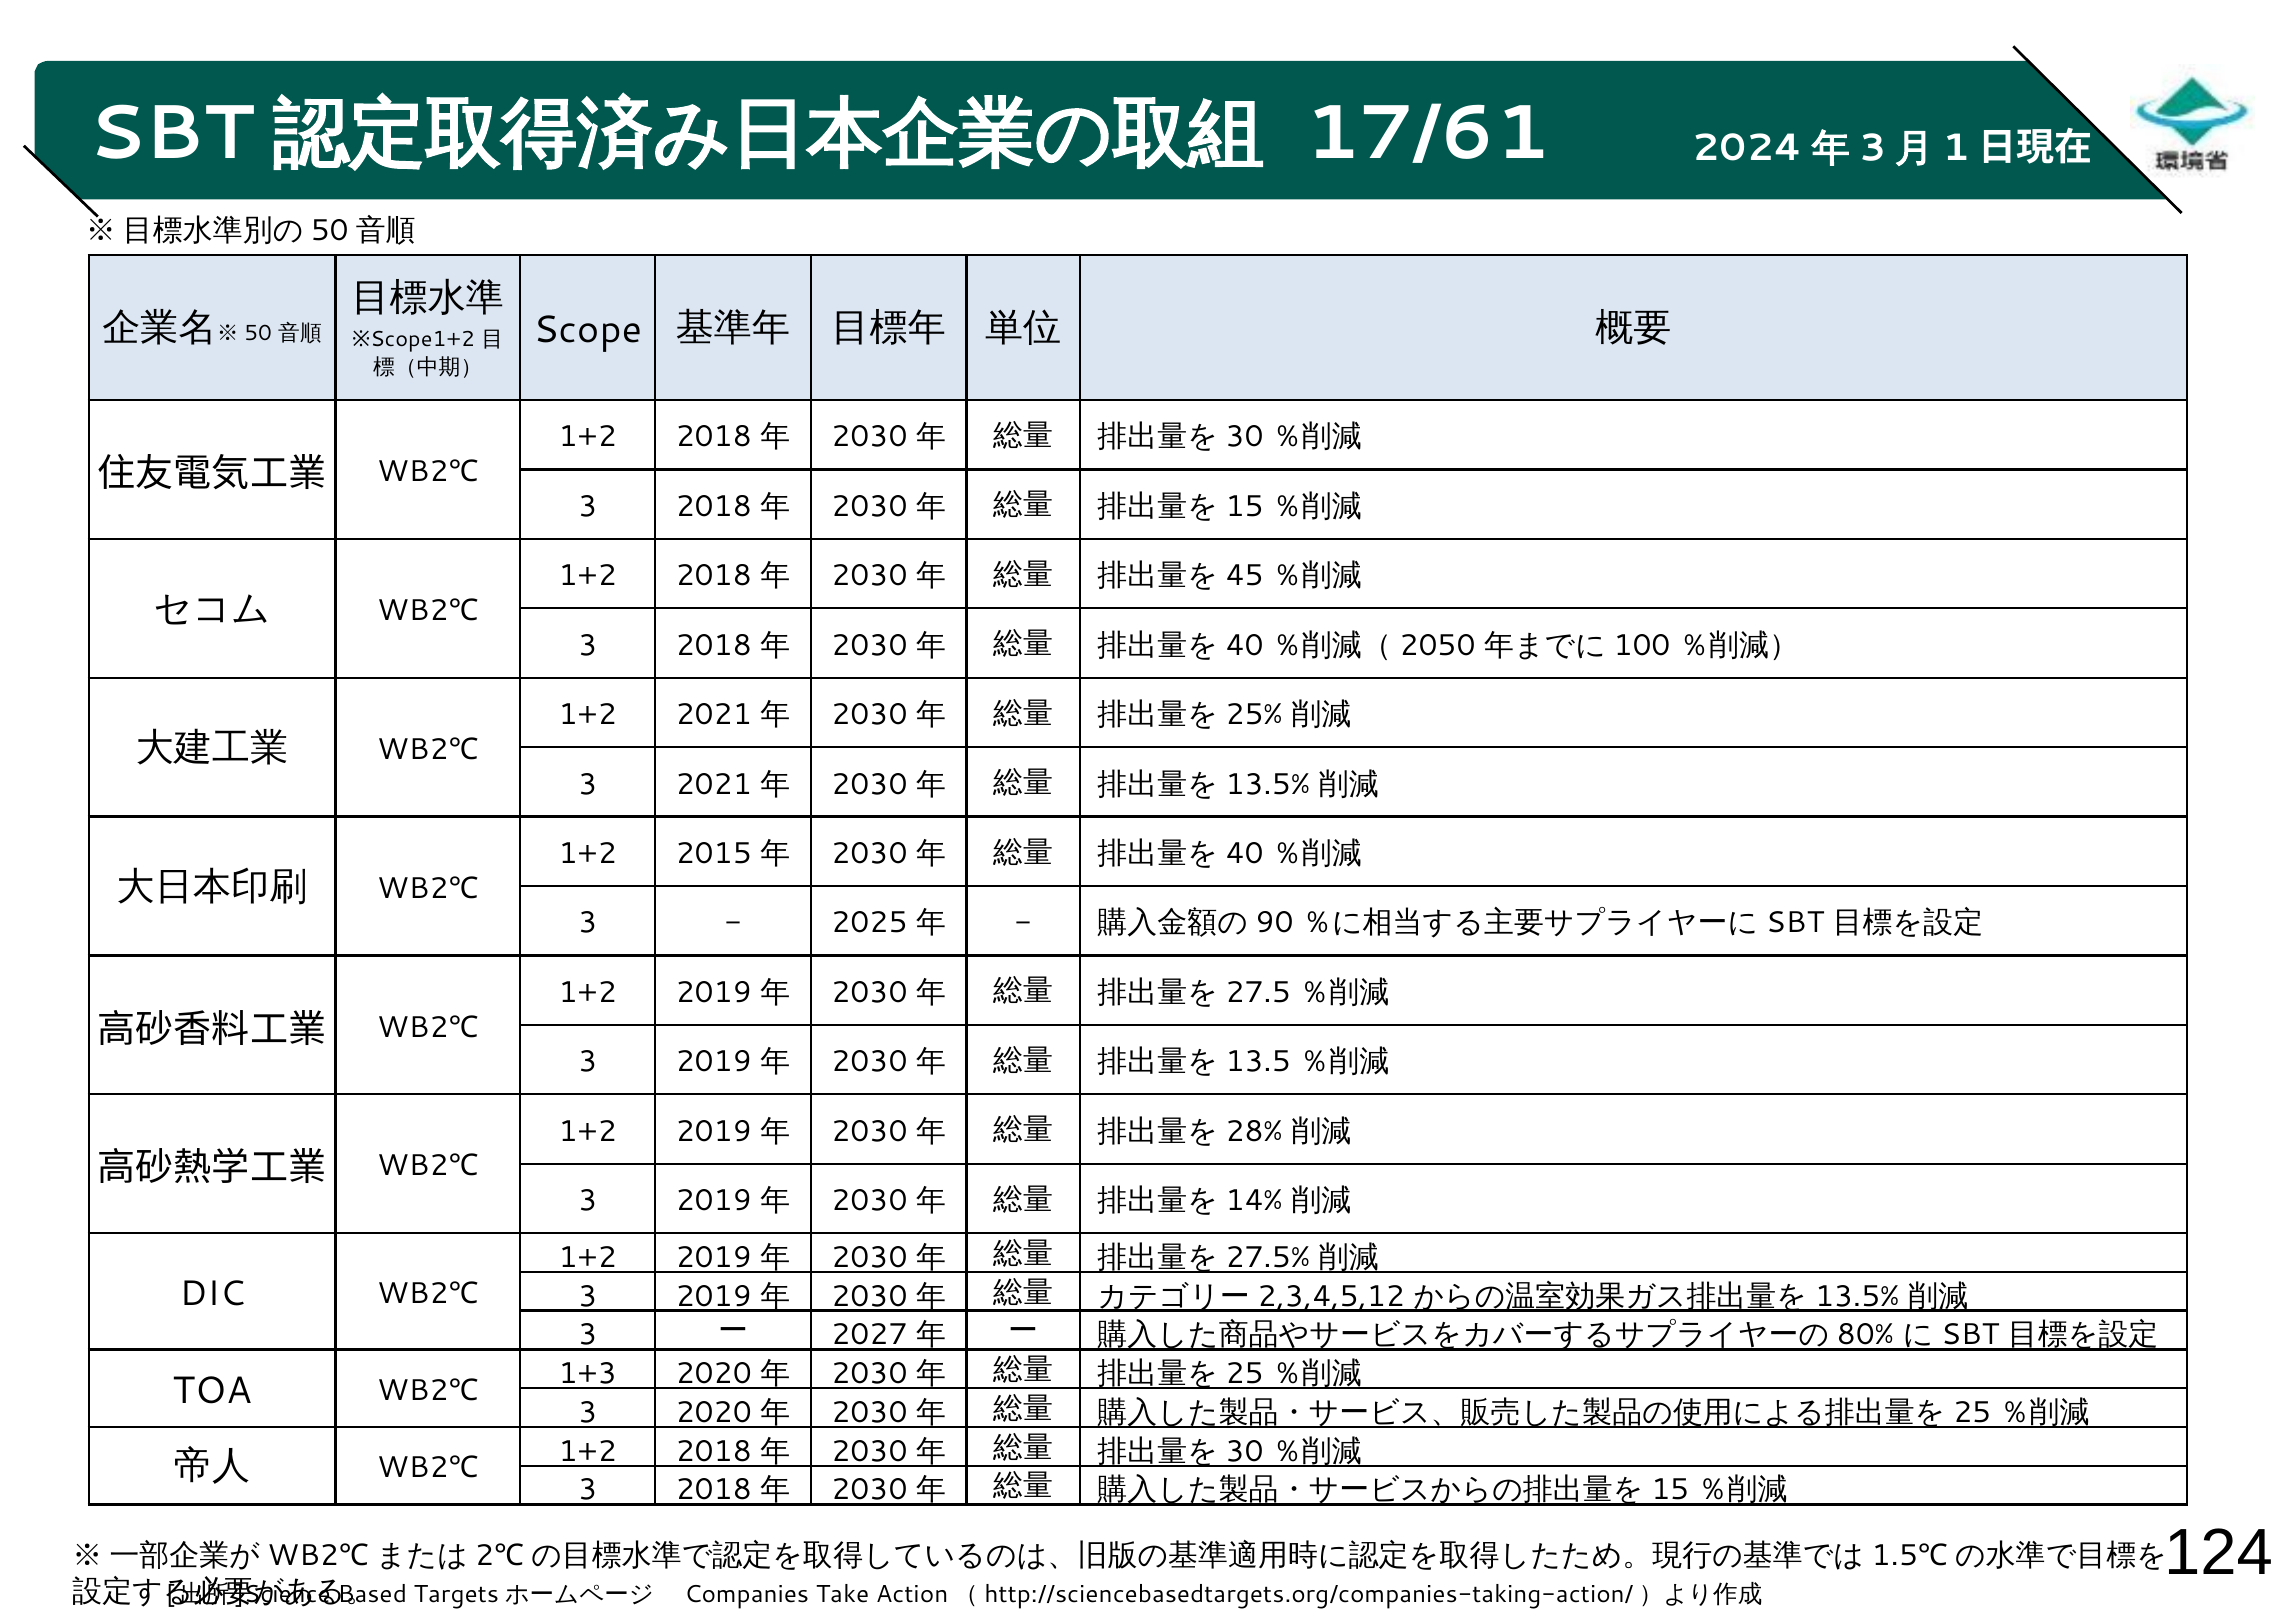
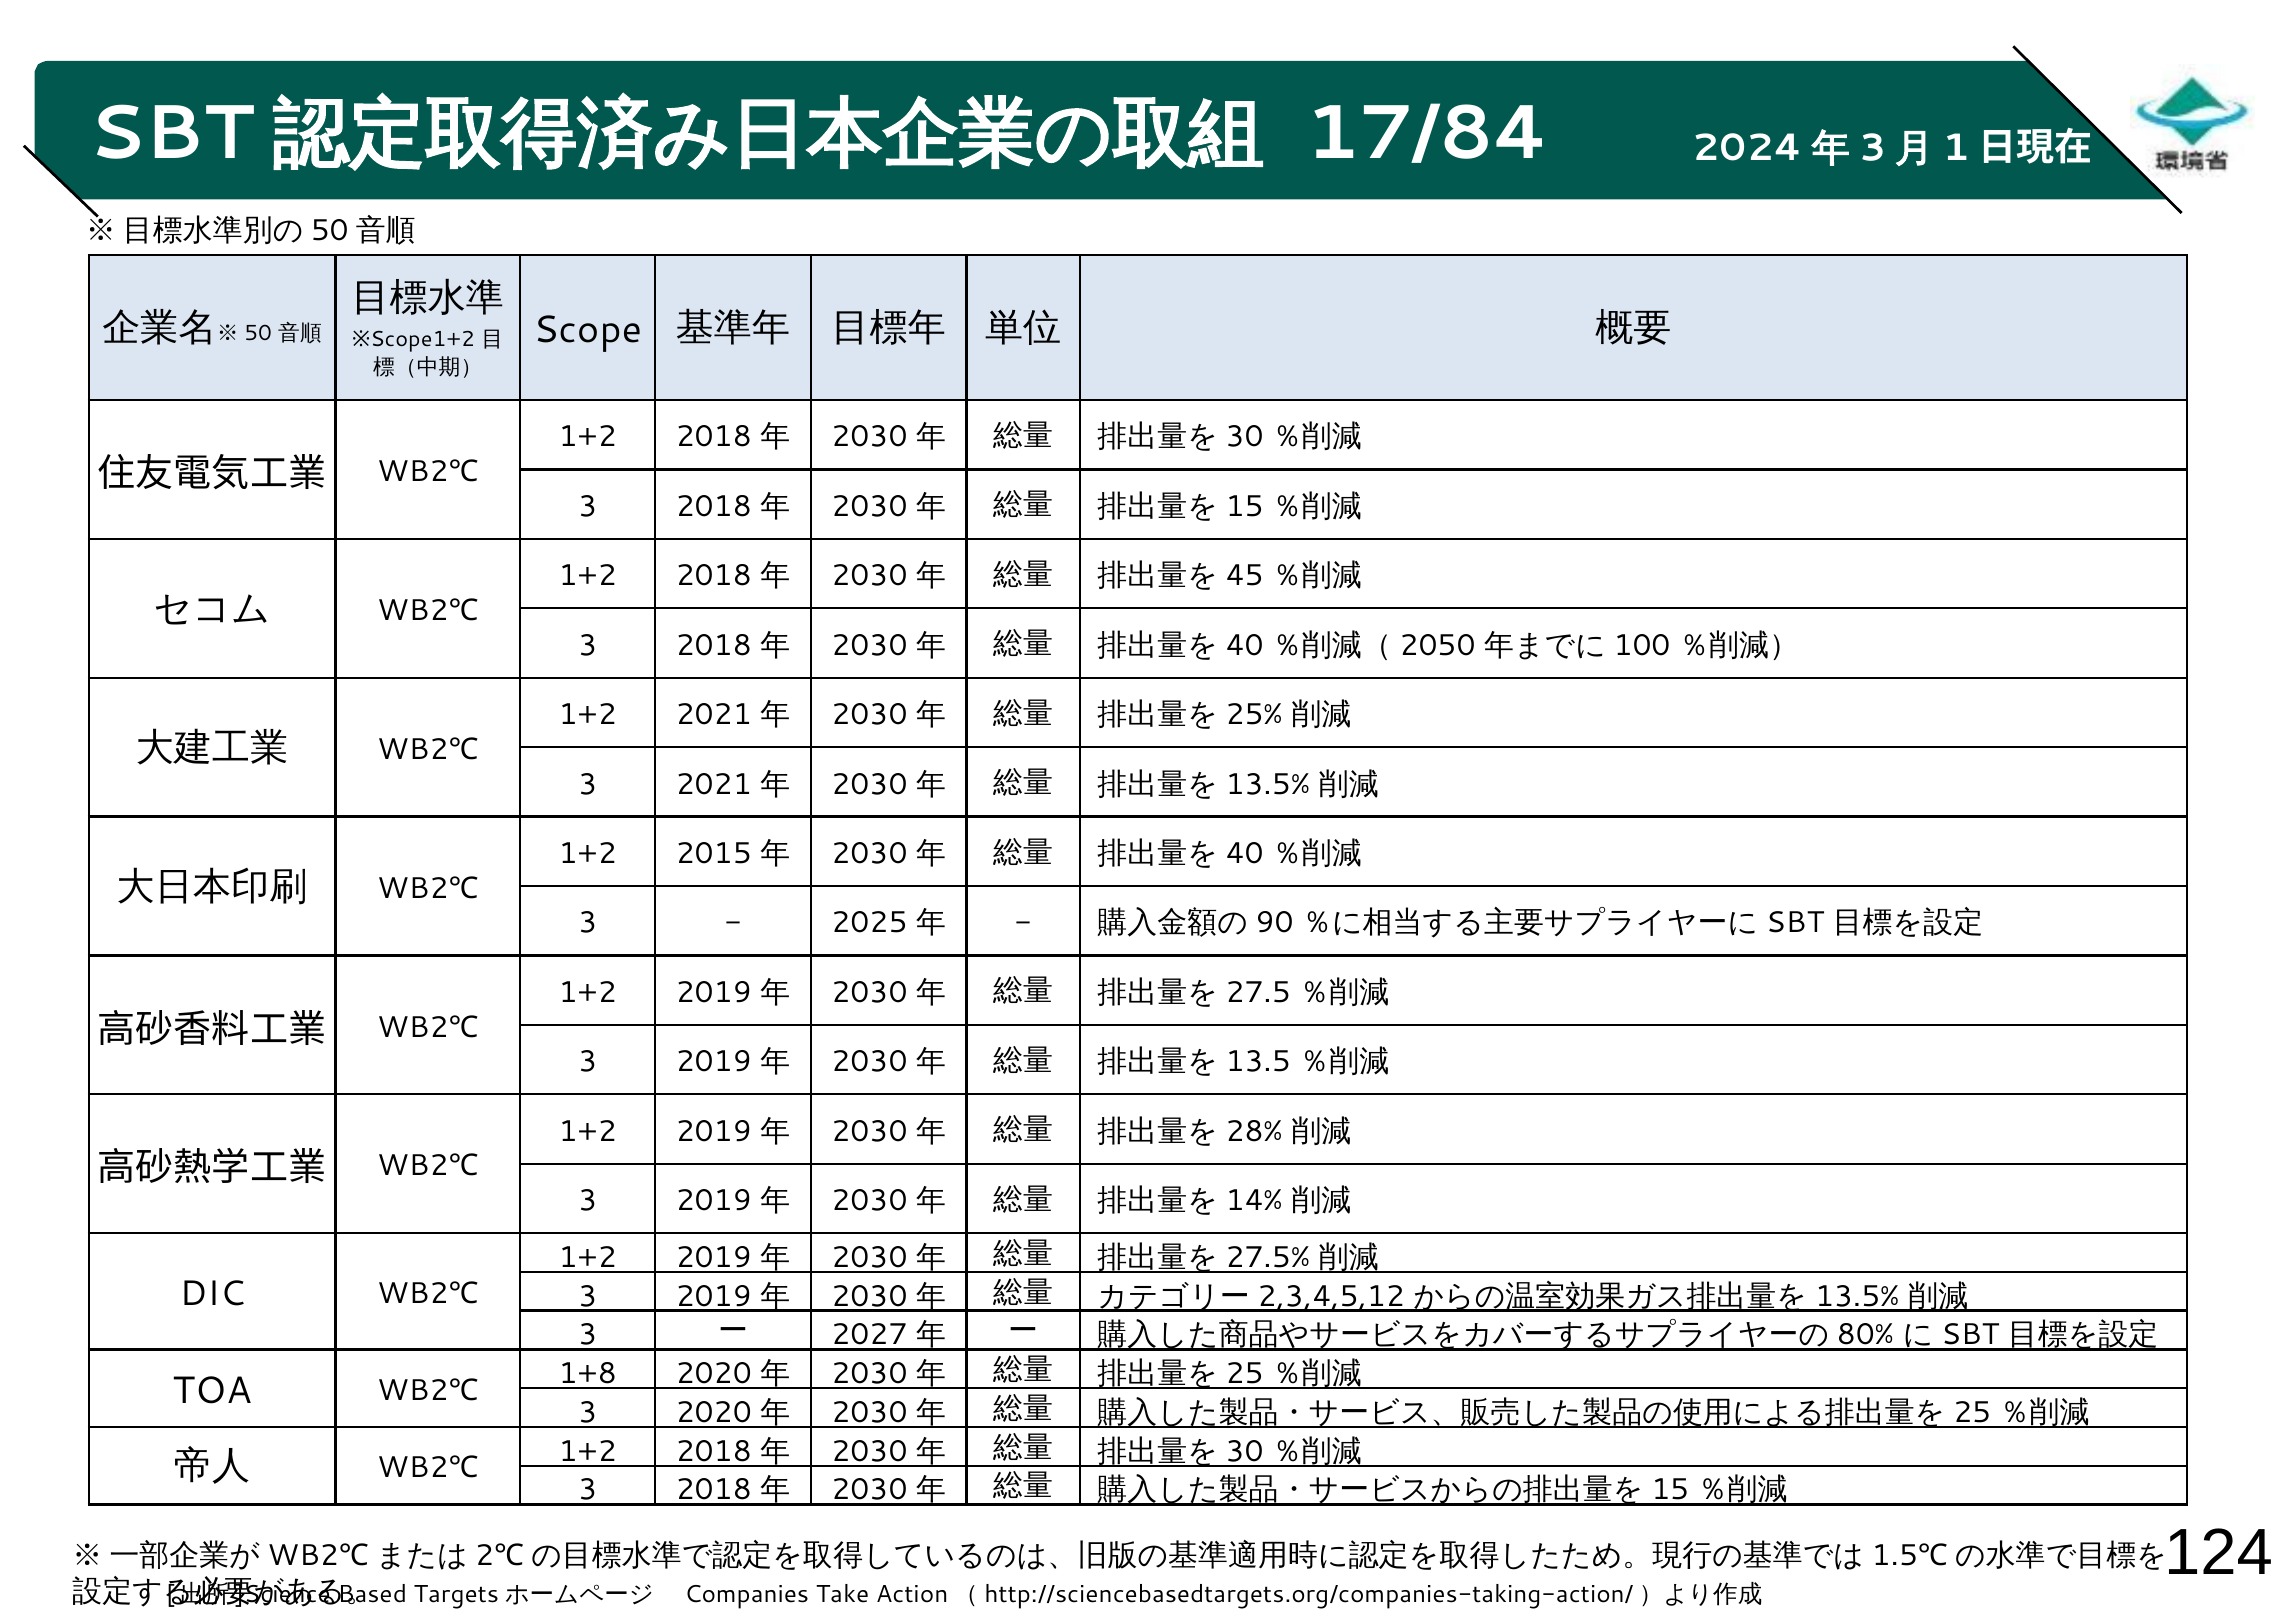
17/61: 17/61 -> 17/84
1+3: 1+3 -> 1+8
